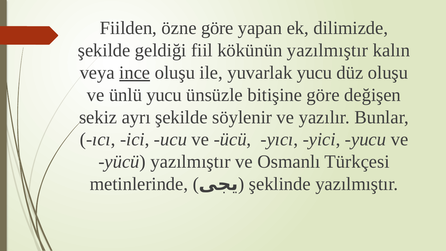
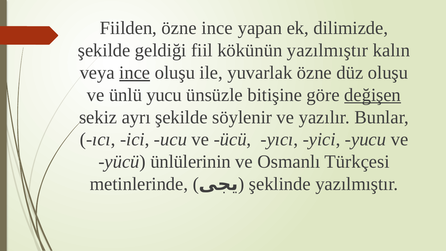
özne göre: göre -> ince
yuvarlak yucu: yucu -> özne
değişen underline: none -> present
yücü yazılmıştır: yazılmıştır -> ünlülerinin
